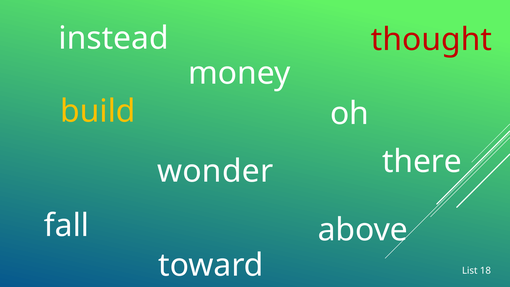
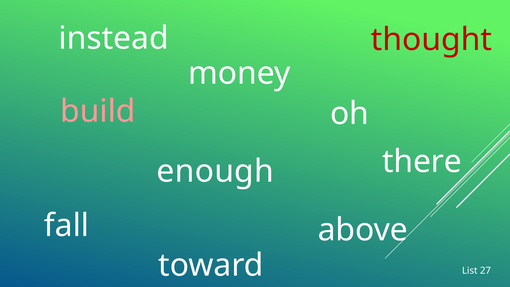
build colour: yellow -> pink
wonder: wonder -> enough
18: 18 -> 27
